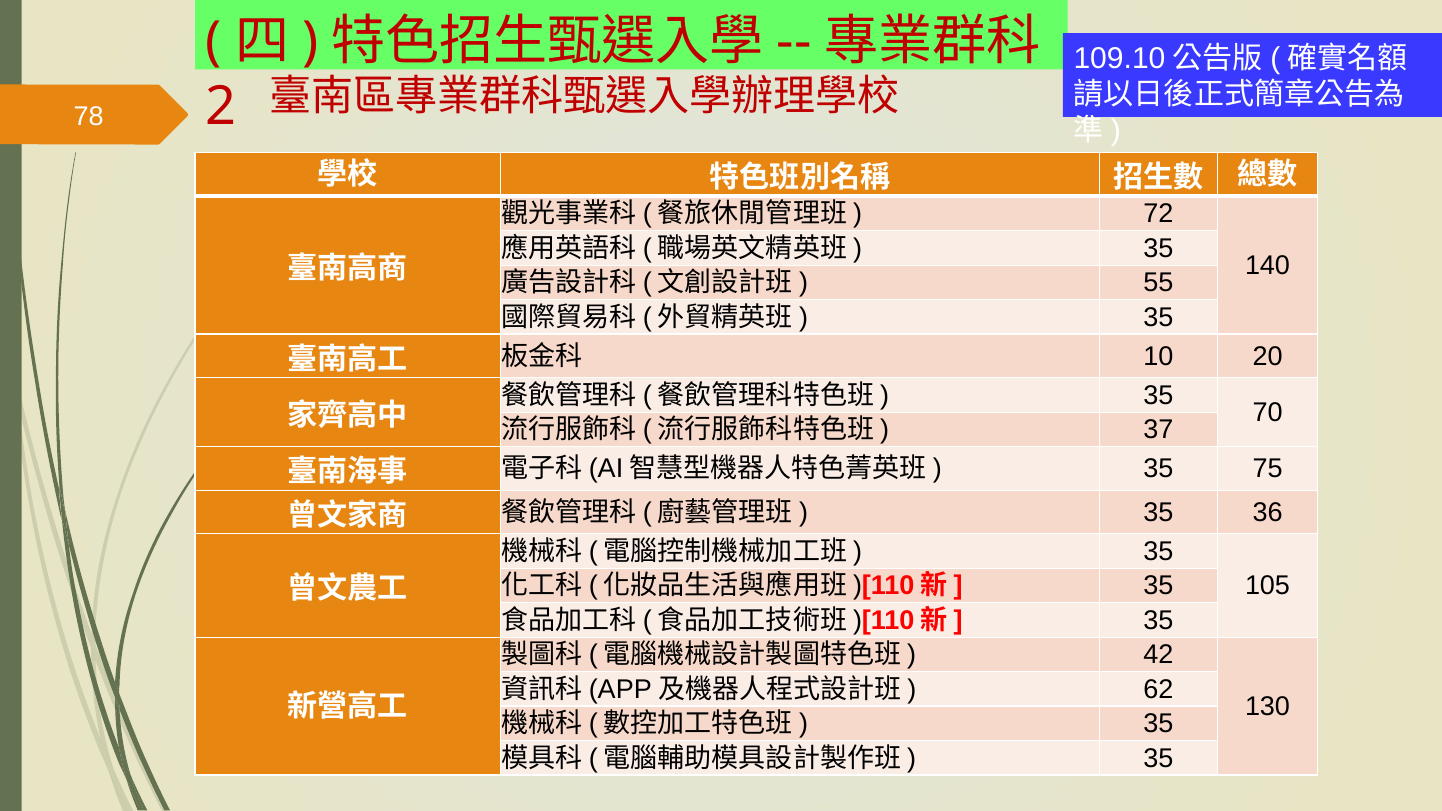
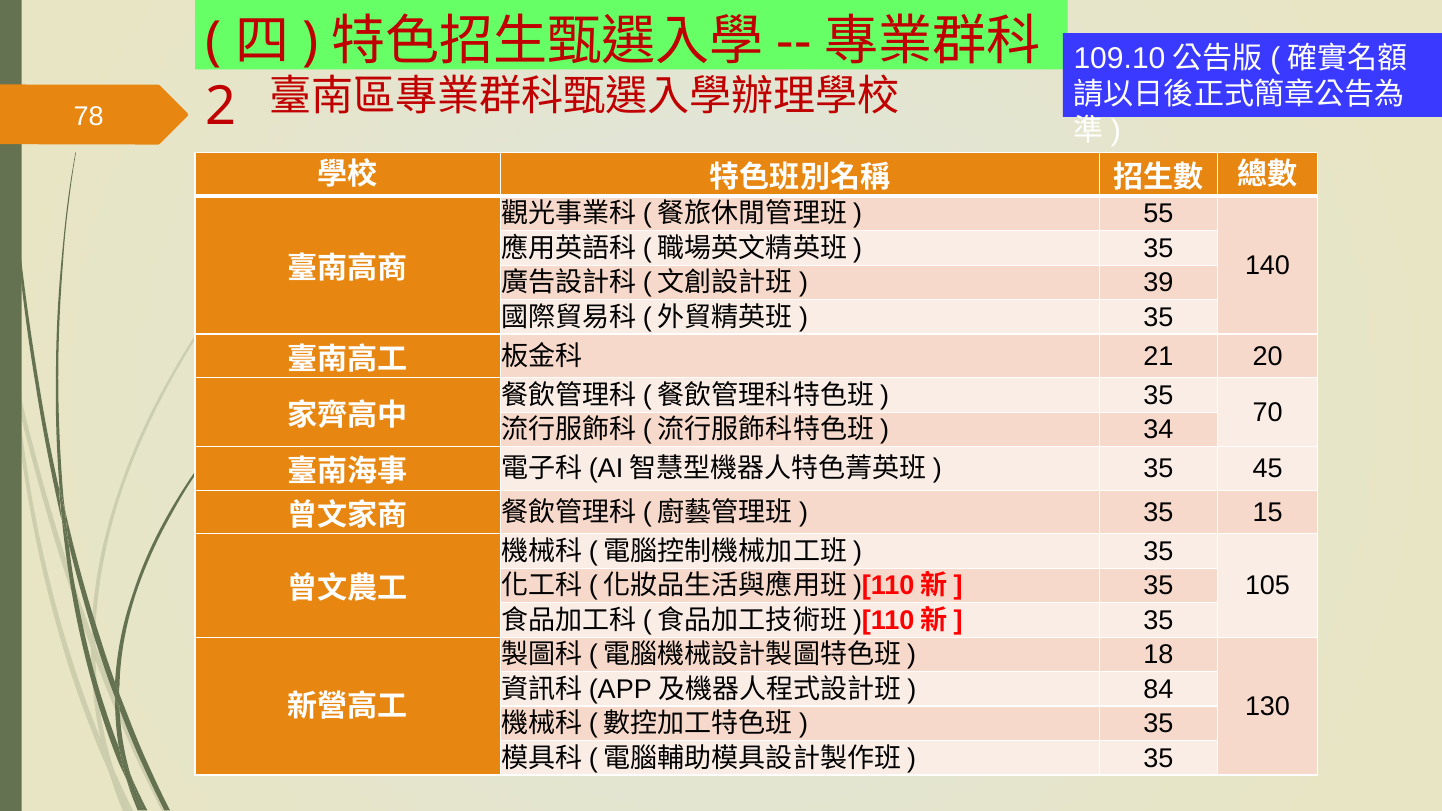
72: 72 -> 55
55: 55 -> 39
10: 10 -> 21
37: 37 -> 34
75: 75 -> 45
36: 36 -> 15
42: 42 -> 18
62: 62 -> 84
